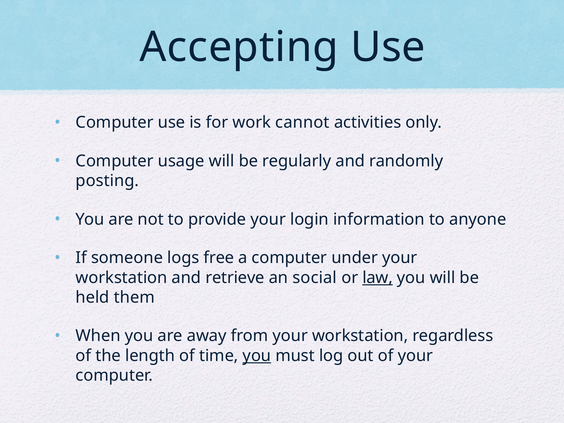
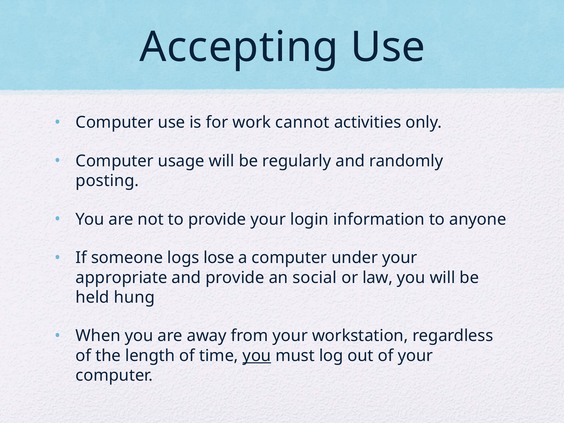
free: free -> lose
workstation at (121, 278): workstation -> appropriate
and retrieve: retrieve -> provide
law underline: present -> none
them: them -> hung
